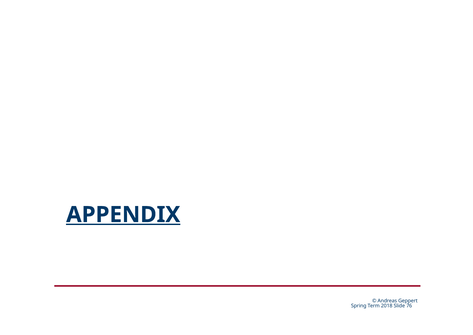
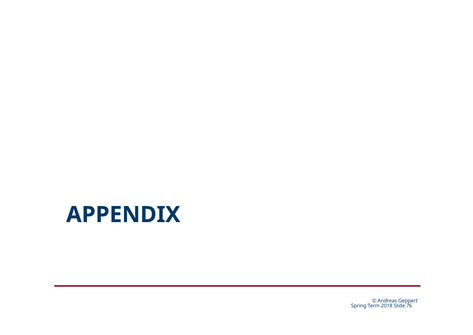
APPENDIX underline: present -> none
